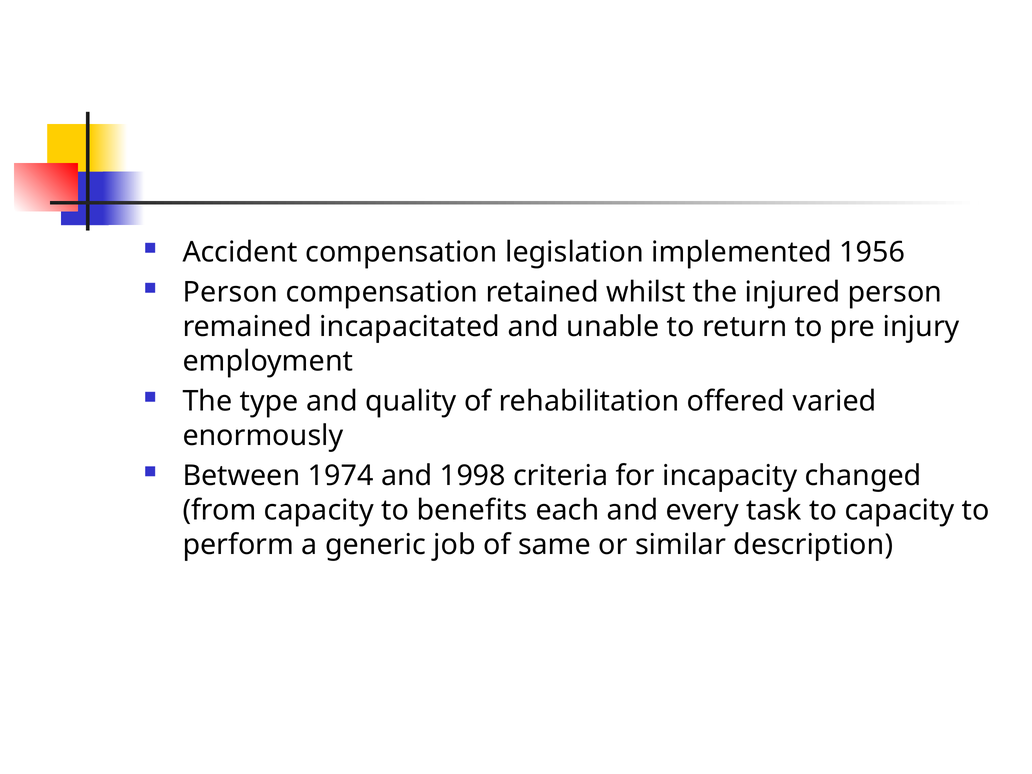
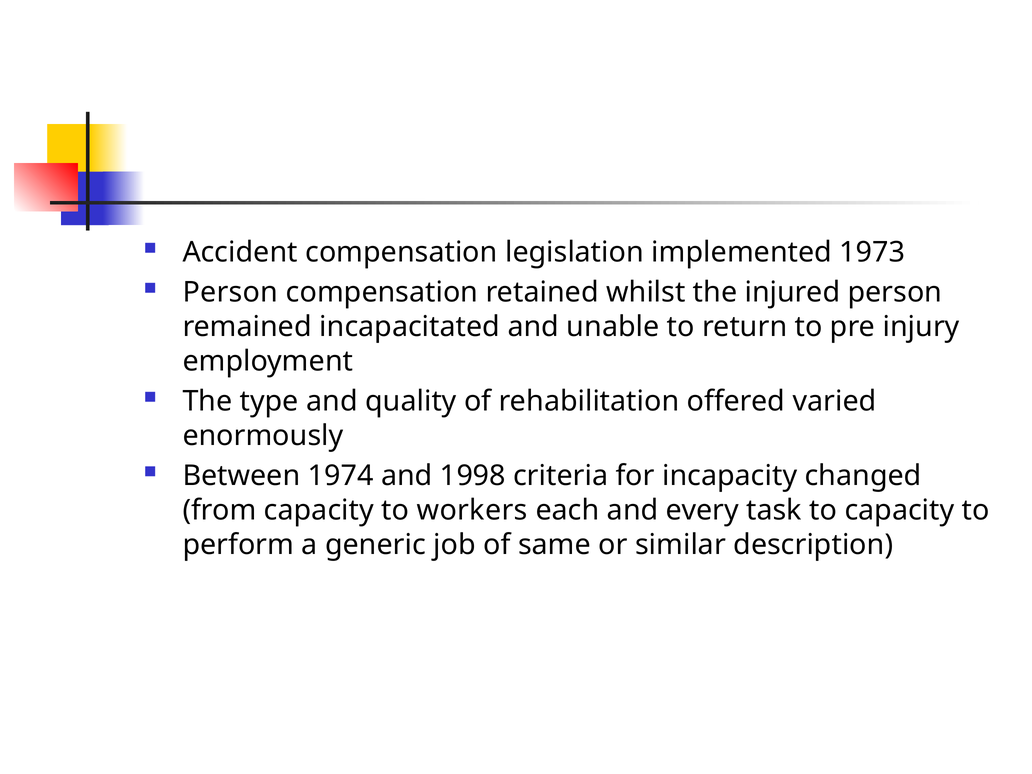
1956: 1956 -> 1973
benefits: benefits -> workers
